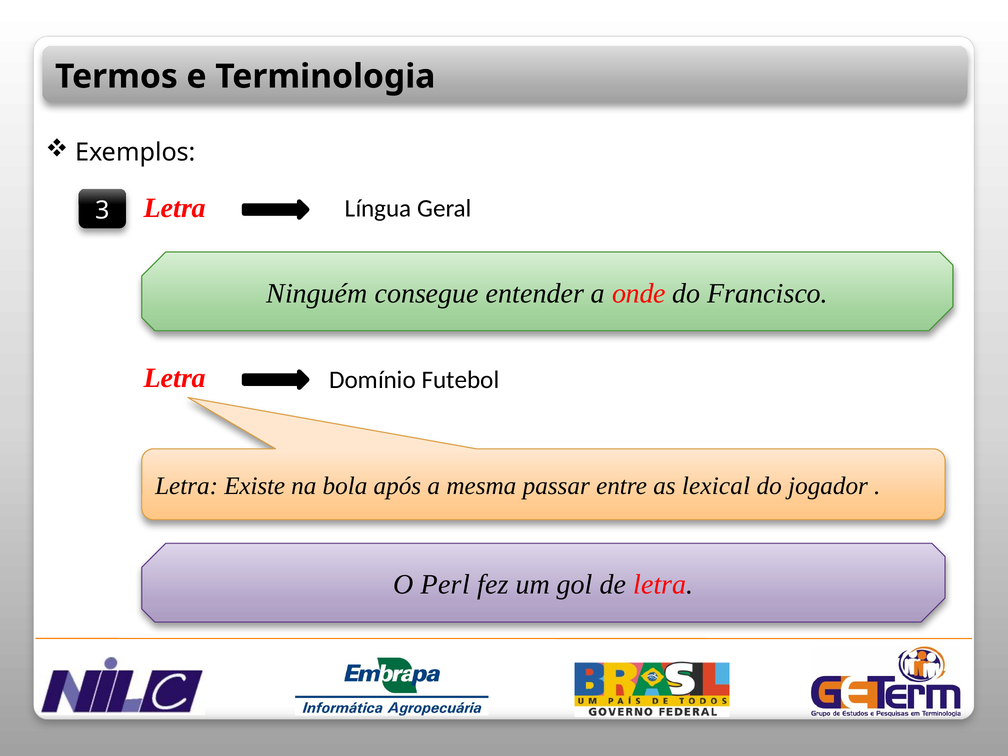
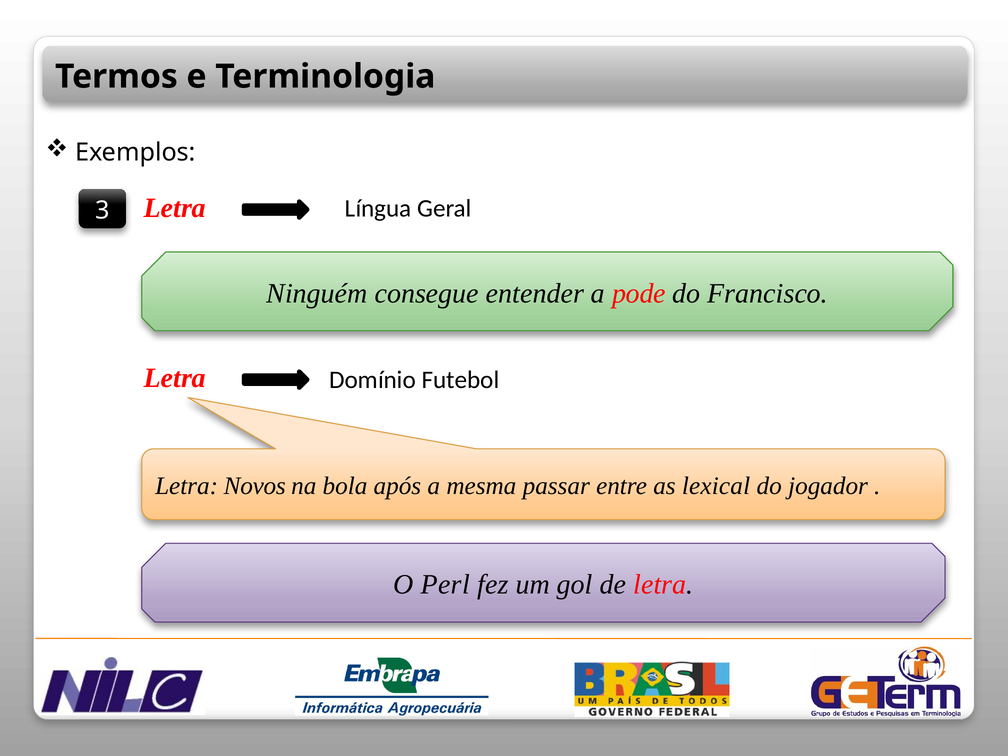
onde: onde -> pode
Existe: Existe -> Novos
